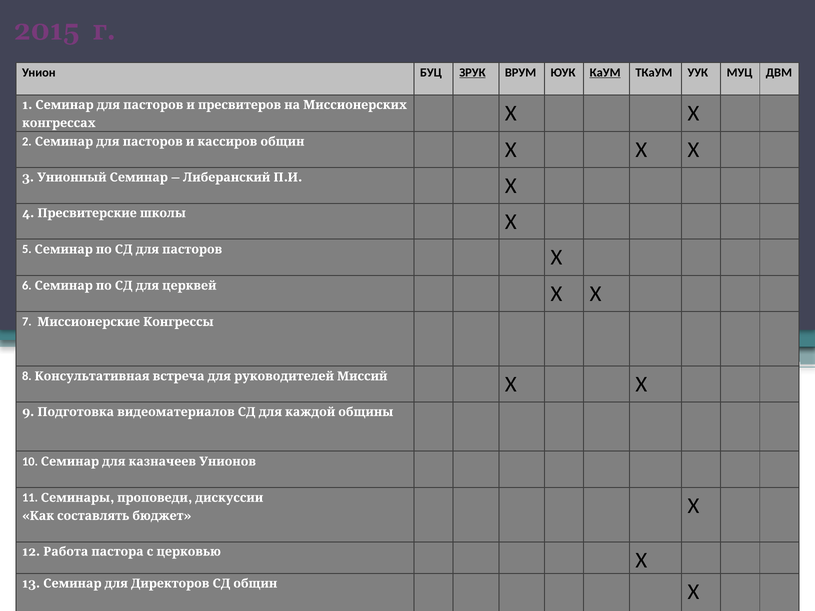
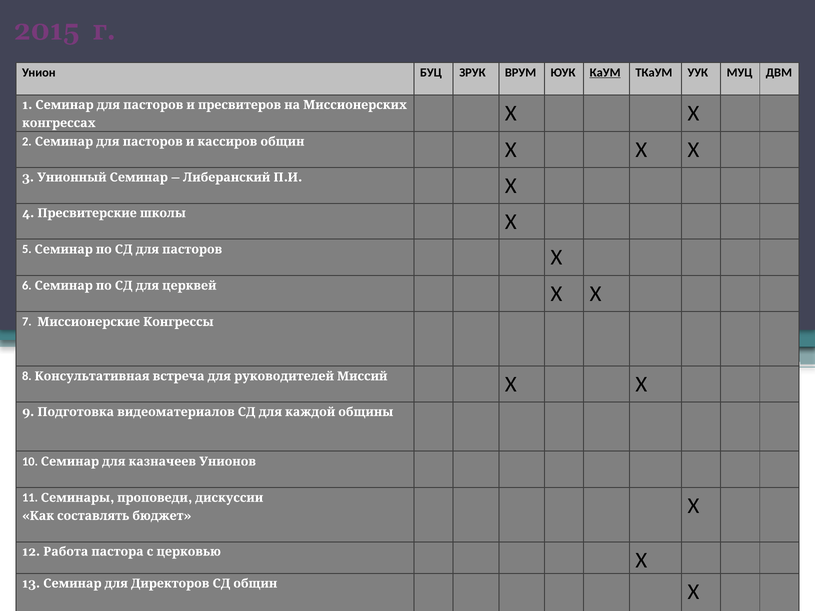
ЗРУК underline: present -> none
